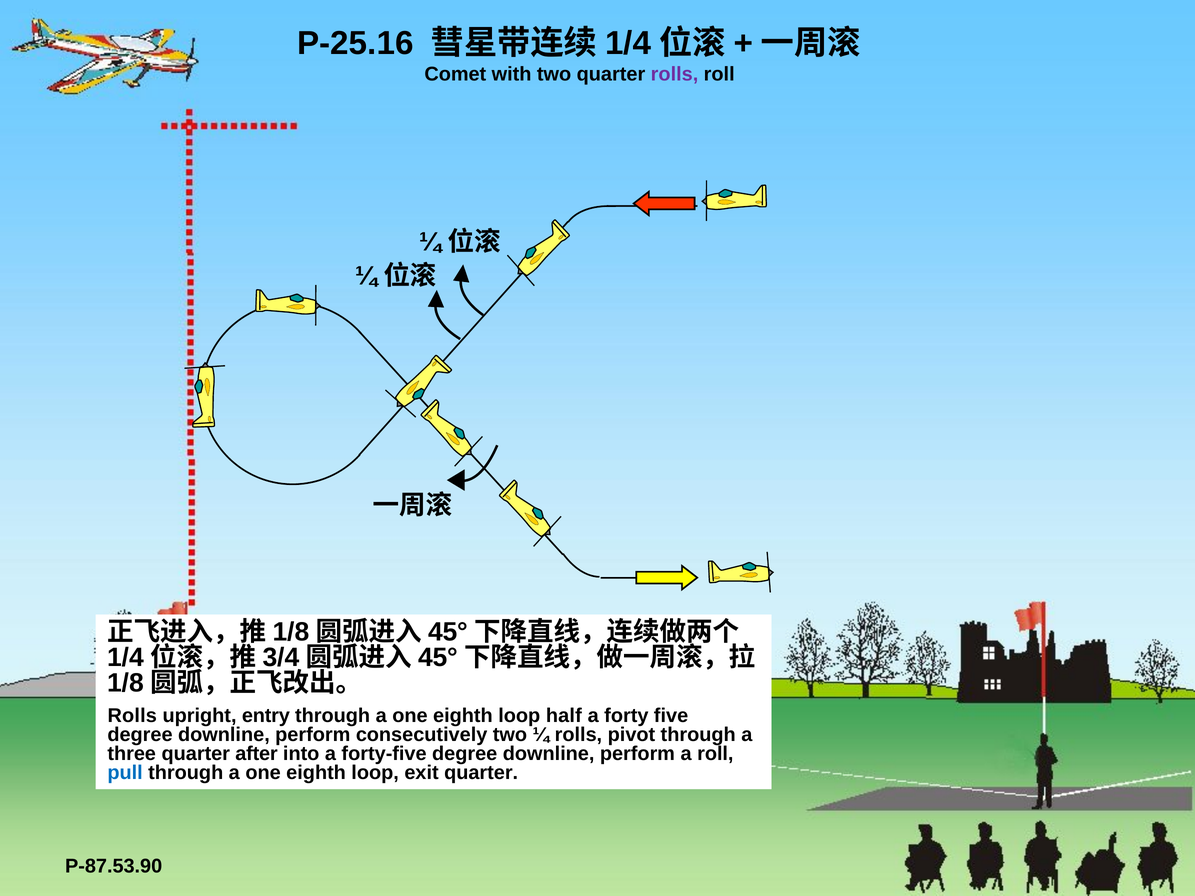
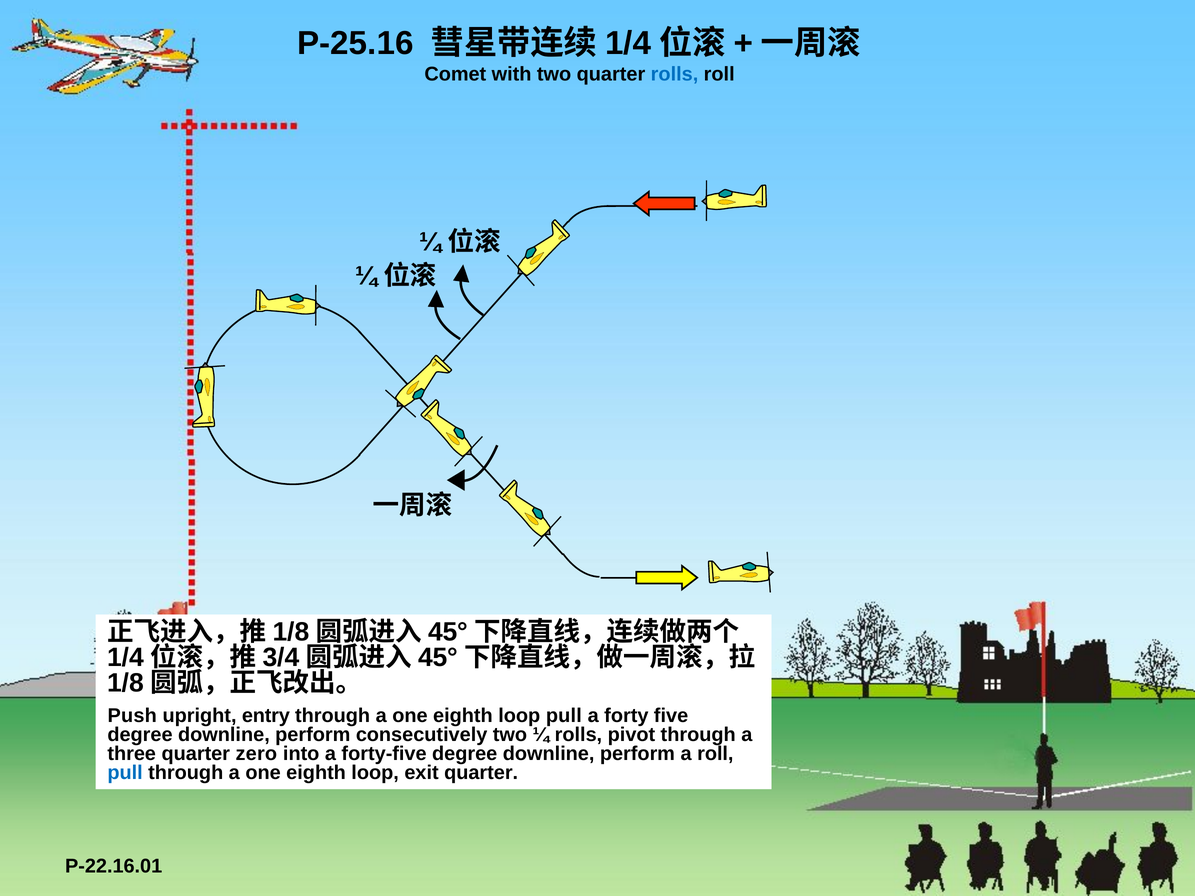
rolls at (675, 74) colour: purple -> blue
Rolls at (132, 716): Rolls -> Push
loop half: half -> pull
after: after -> zero
P-87.53.90: P-87.53.90 -> P-22.16.01
